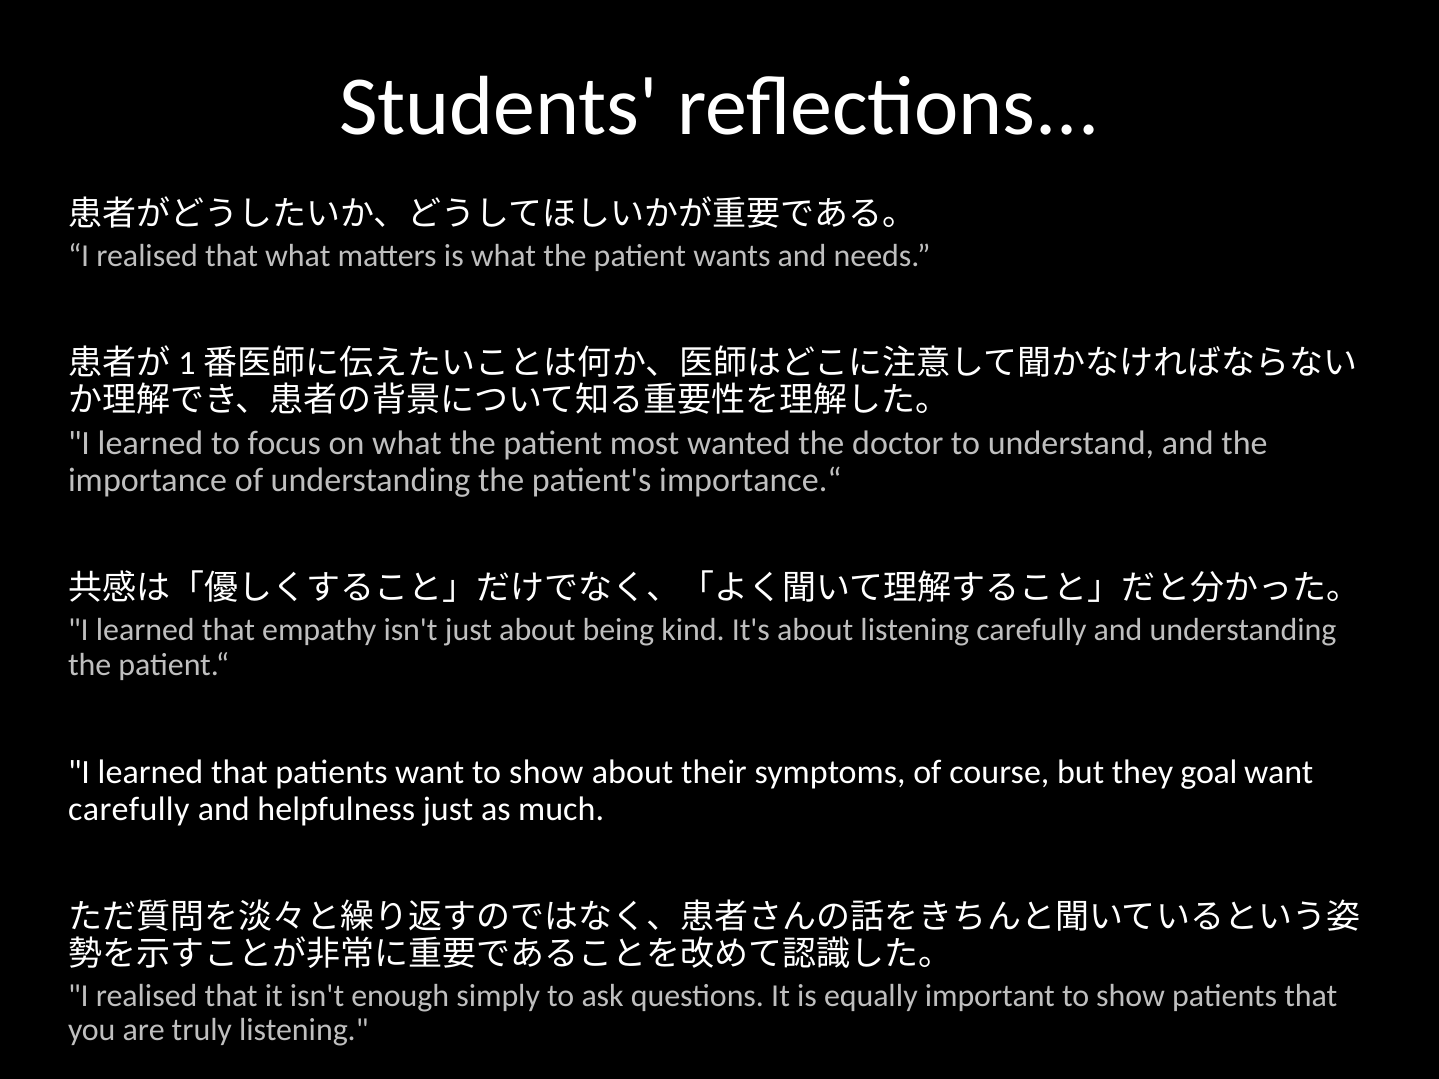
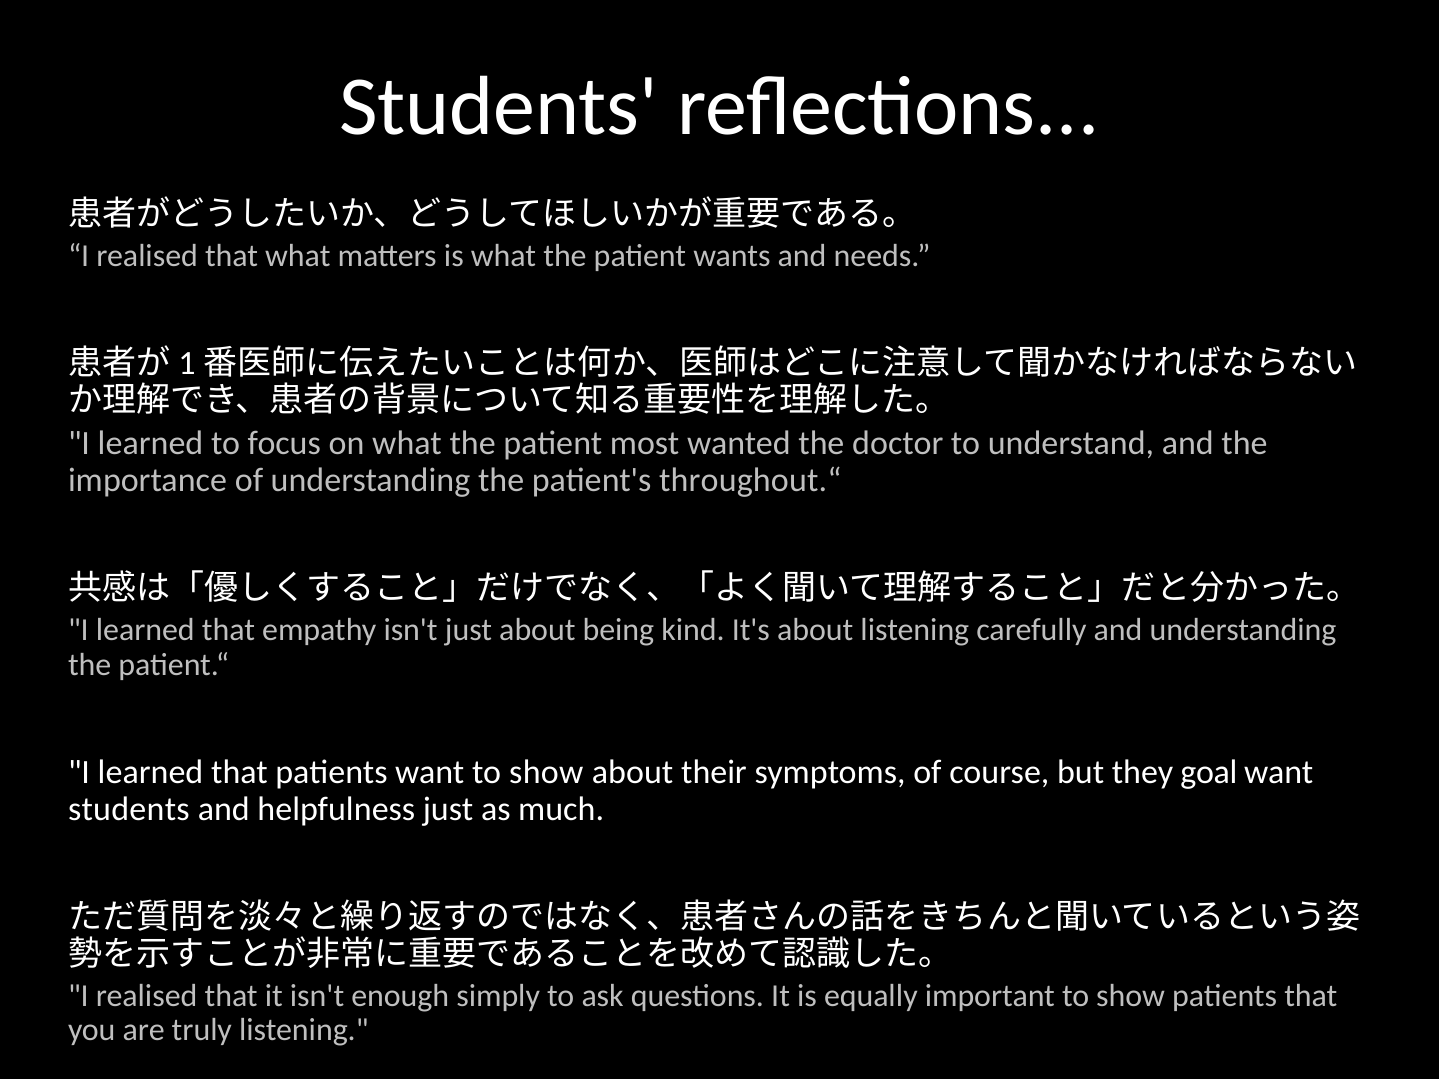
importance.“: importance.“ -> throughout.“
carefully at (129, 809): carefully -> students
